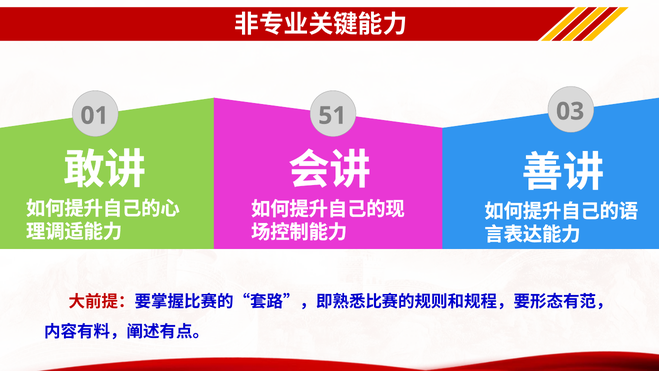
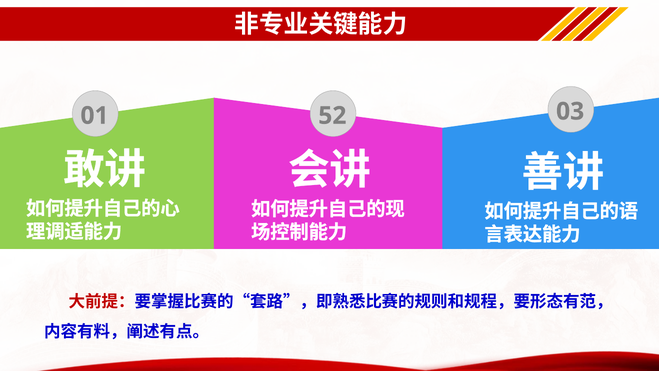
51: 51 -> 52
